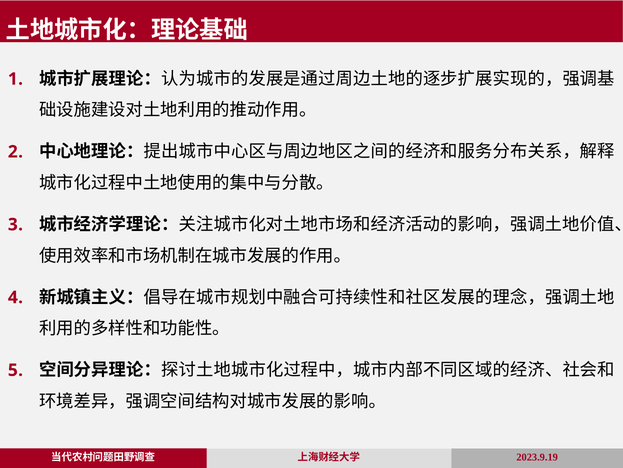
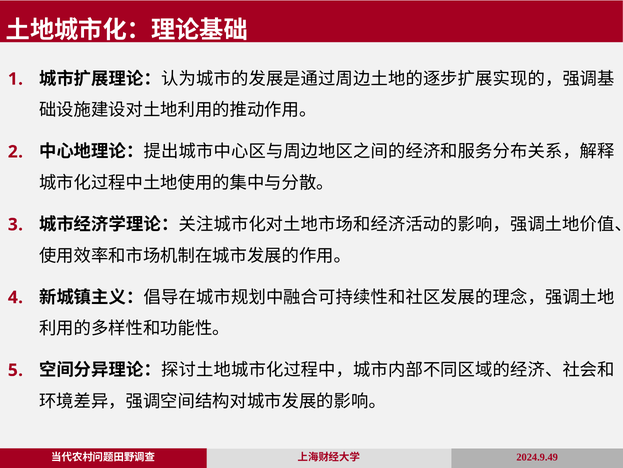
2023.9.19: 2023.9.19 -> 2024.9.49
